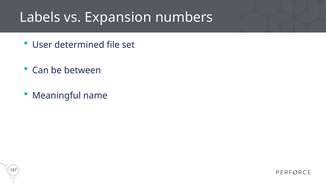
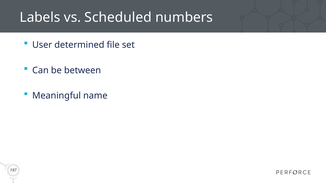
Expansion: Expansion -> Scheduled
